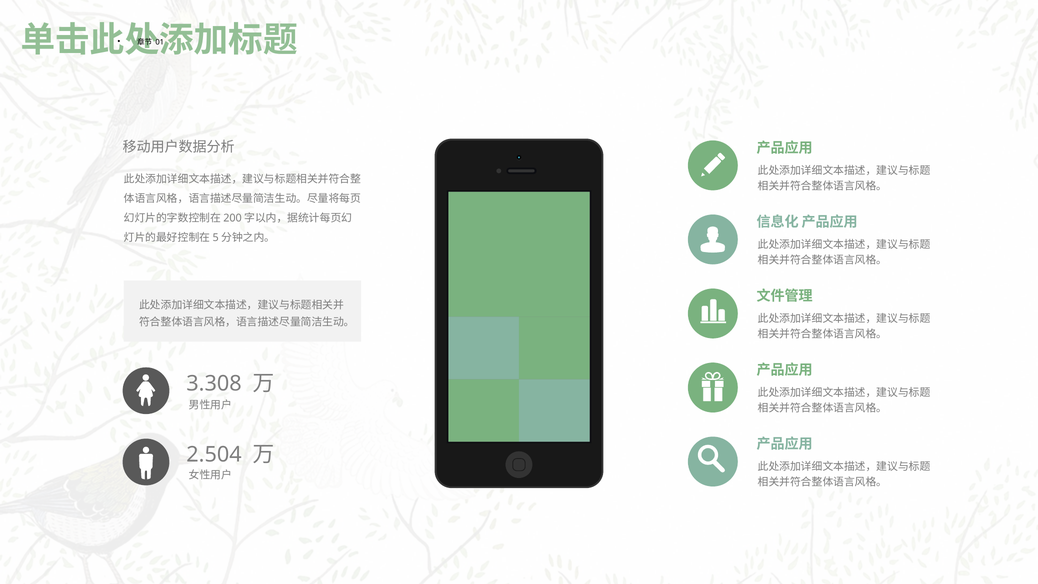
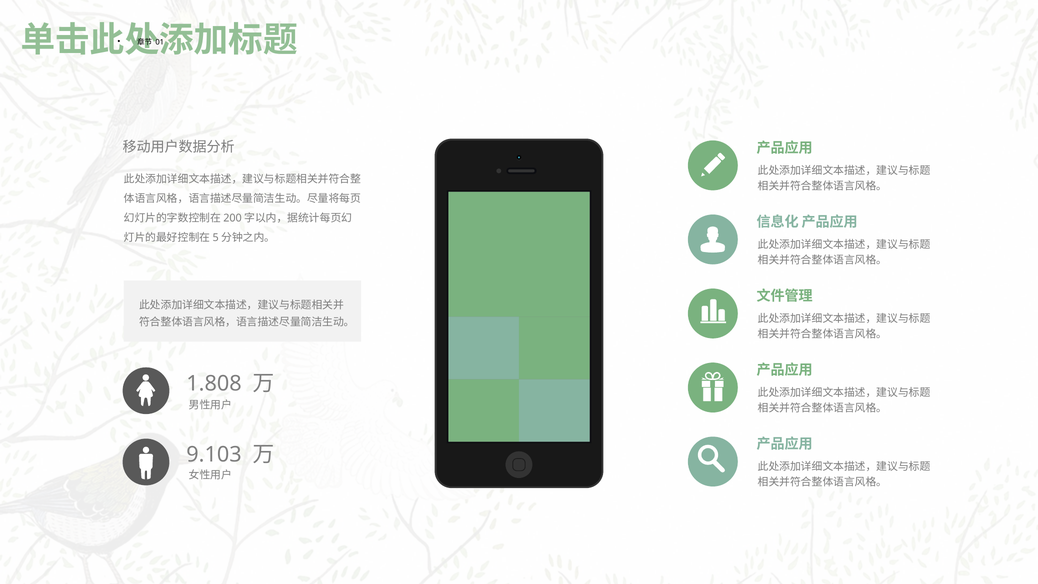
3.308: 3.308 -> 1.808
2.504: 2.504 -> 9.103
